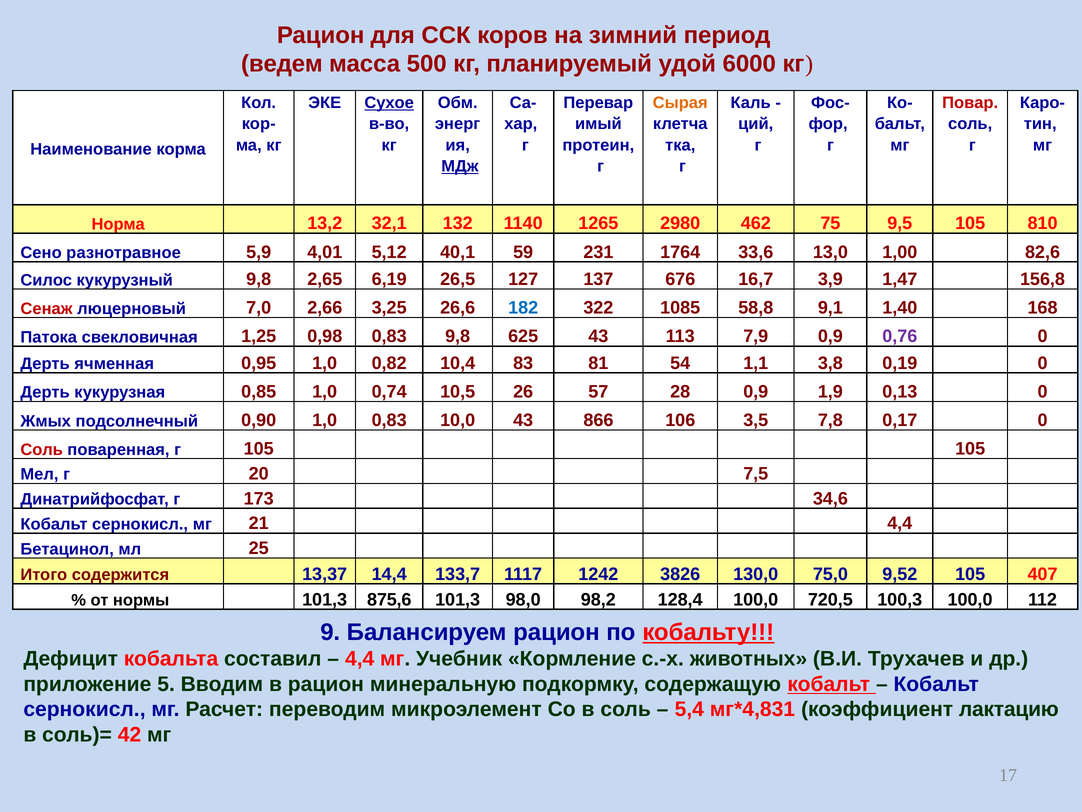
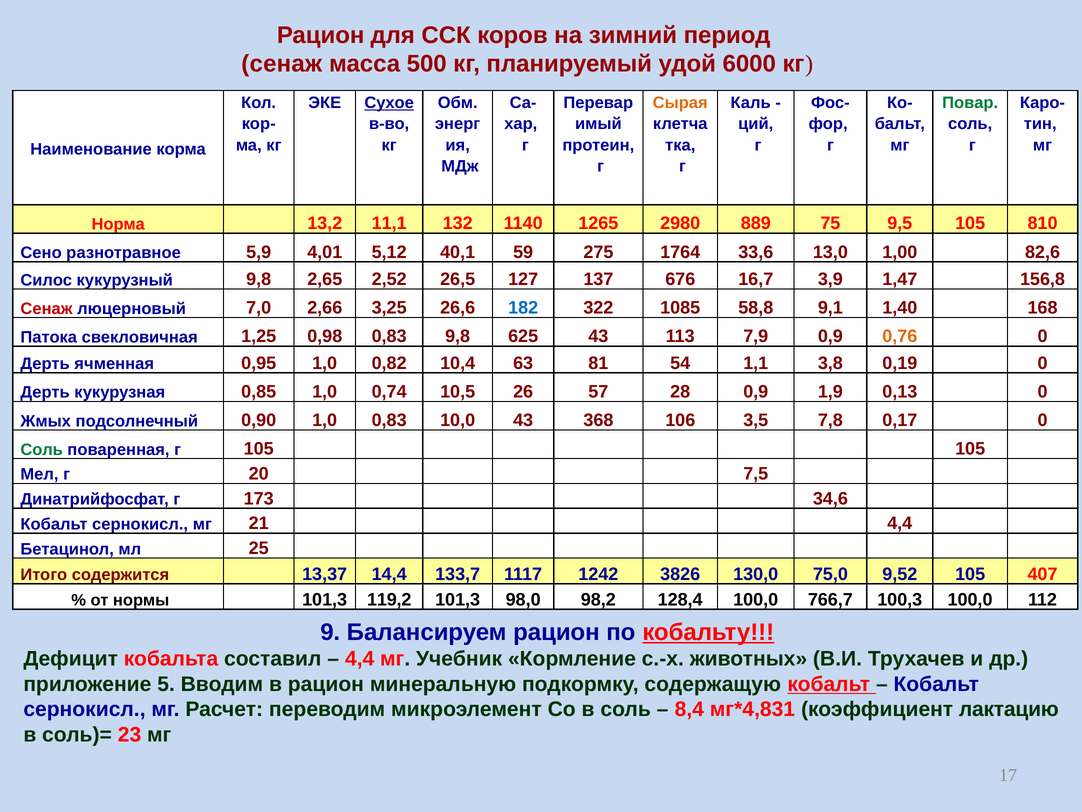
ведем at (282, 64): ведем -> сенаж
Повар colour: red -> green
МДж underline: present -> none
32,1: 32,1 -> 11,1
462: 462 -> 889
231: 231 -> 275
6,19: 6,19 -> 2,52
0,76 colour: purple -> orange
83: 83 -> 63
866: 866 -> 368
Соль at (42, 449) colour: red -> green
875,6: 875,6 -> 119,2
720,5: 720,5 -> 766,7
5,4: 5,4 -> 8,4
42: 42 -> 23
